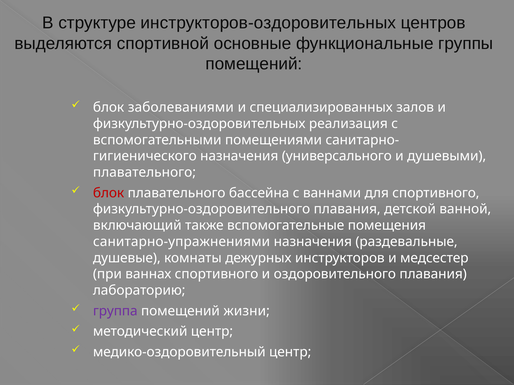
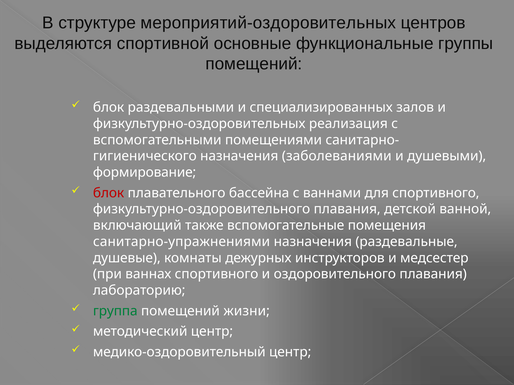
инструкторов-оздоровительных: инструкторов-оздоровительных -> мероприятий-оздоровительных
заболеваниями: заболеваниями -> раздевальными
универсального: универсального -> заболеваниями
плавательного at (144, 173): плавательного -> формирование
группа colour: purple -> green
